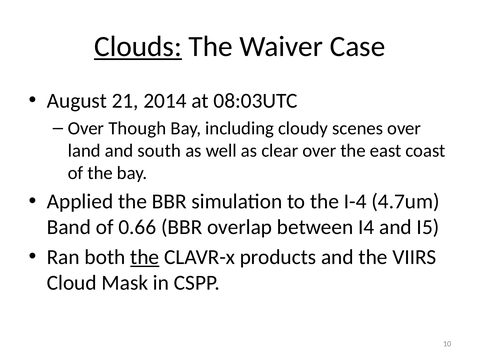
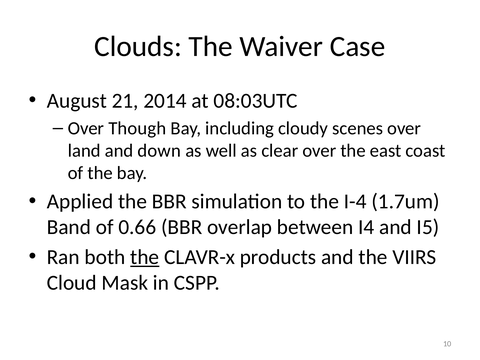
Clouds underline: present -> none
south: south -> down
4.7um: 4.7um -> 1.7um
